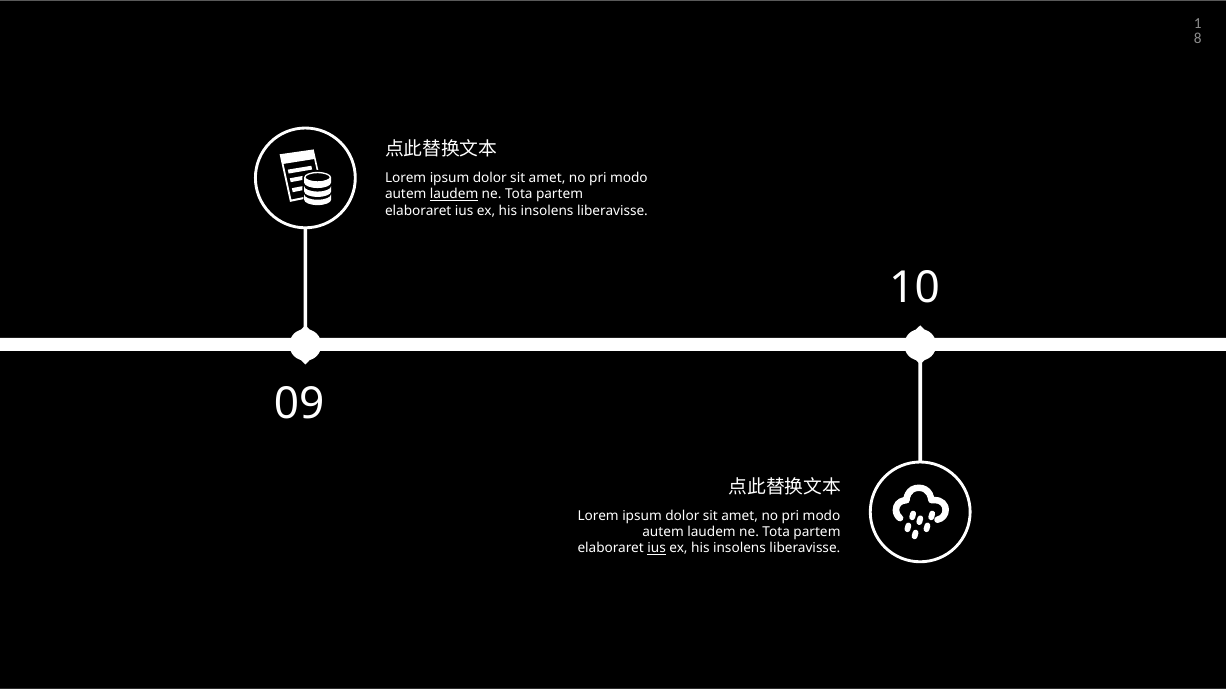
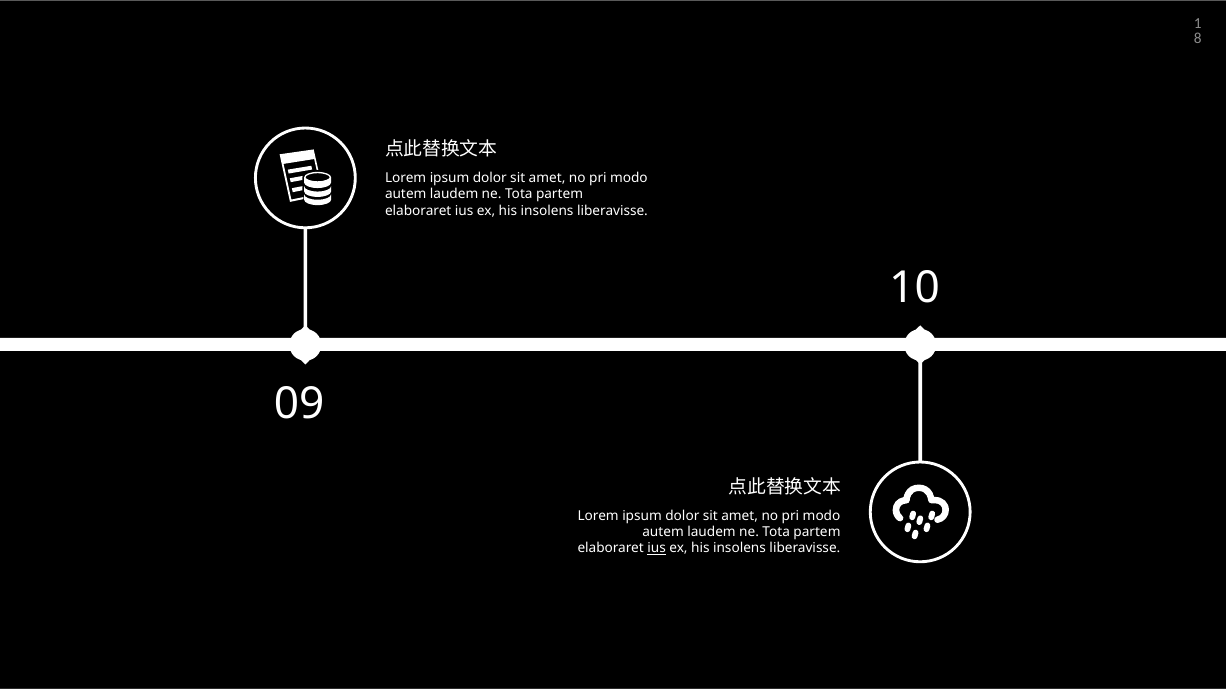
laudem at (454, 194) underline: present -> none
